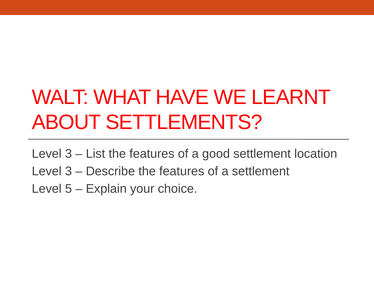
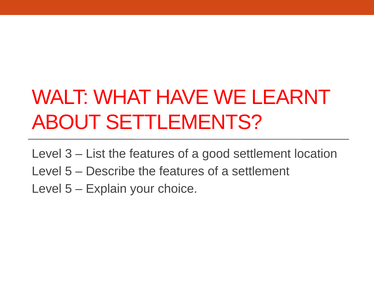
3 at (68, 171): 3 -> 5
